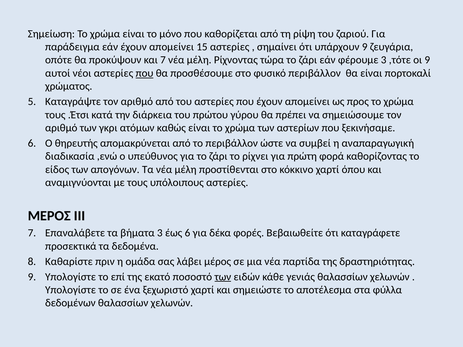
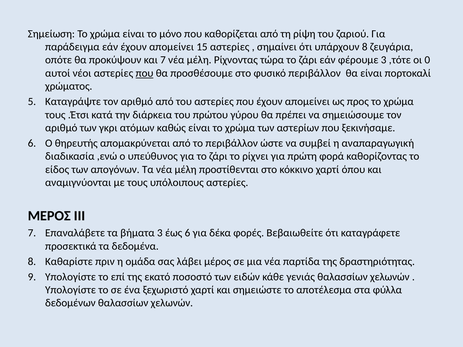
υπάρχουν 9: 9 -> 8
οι 9: 9 -> 0
των at (223, 277) underline: present -> none
